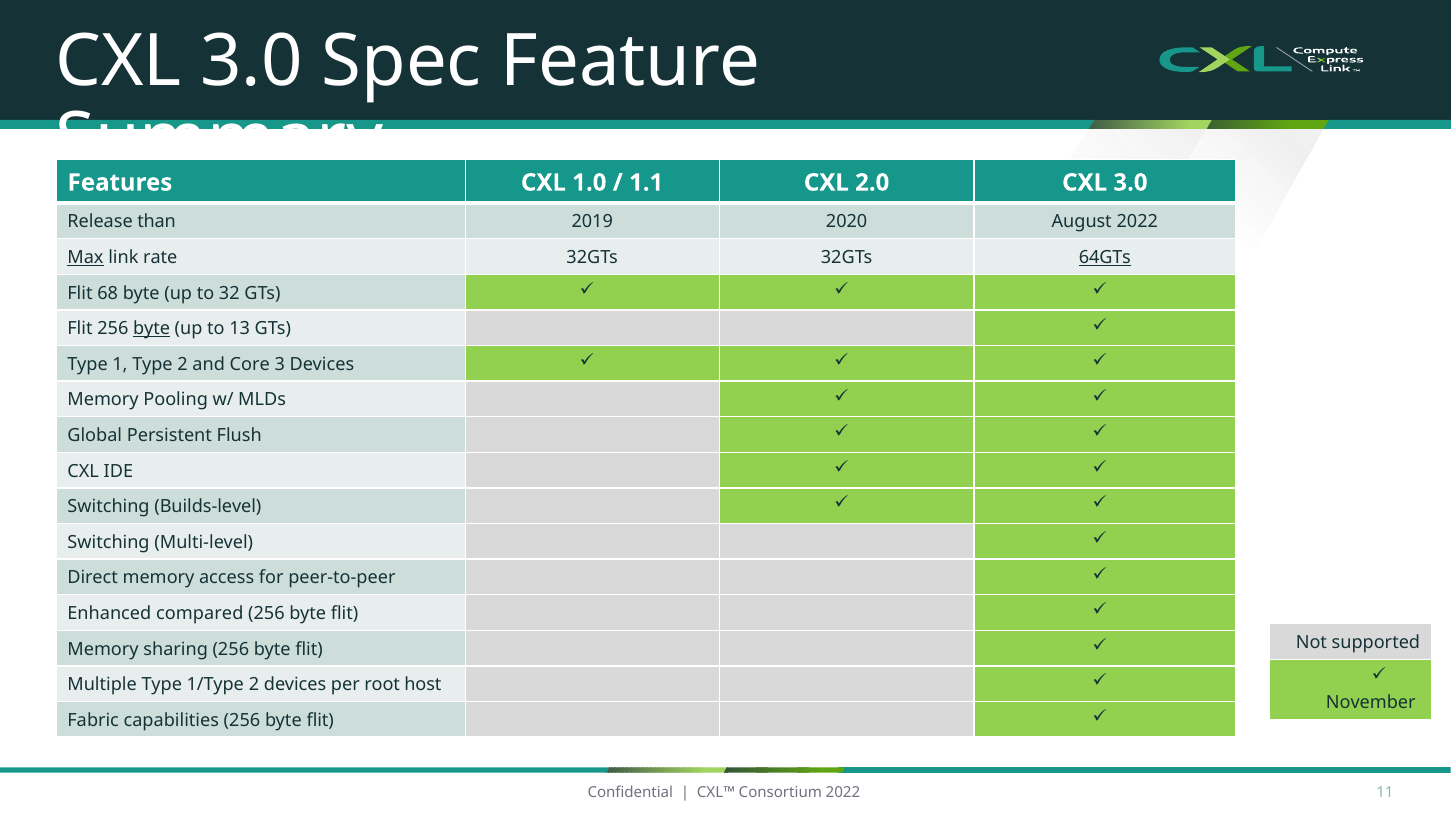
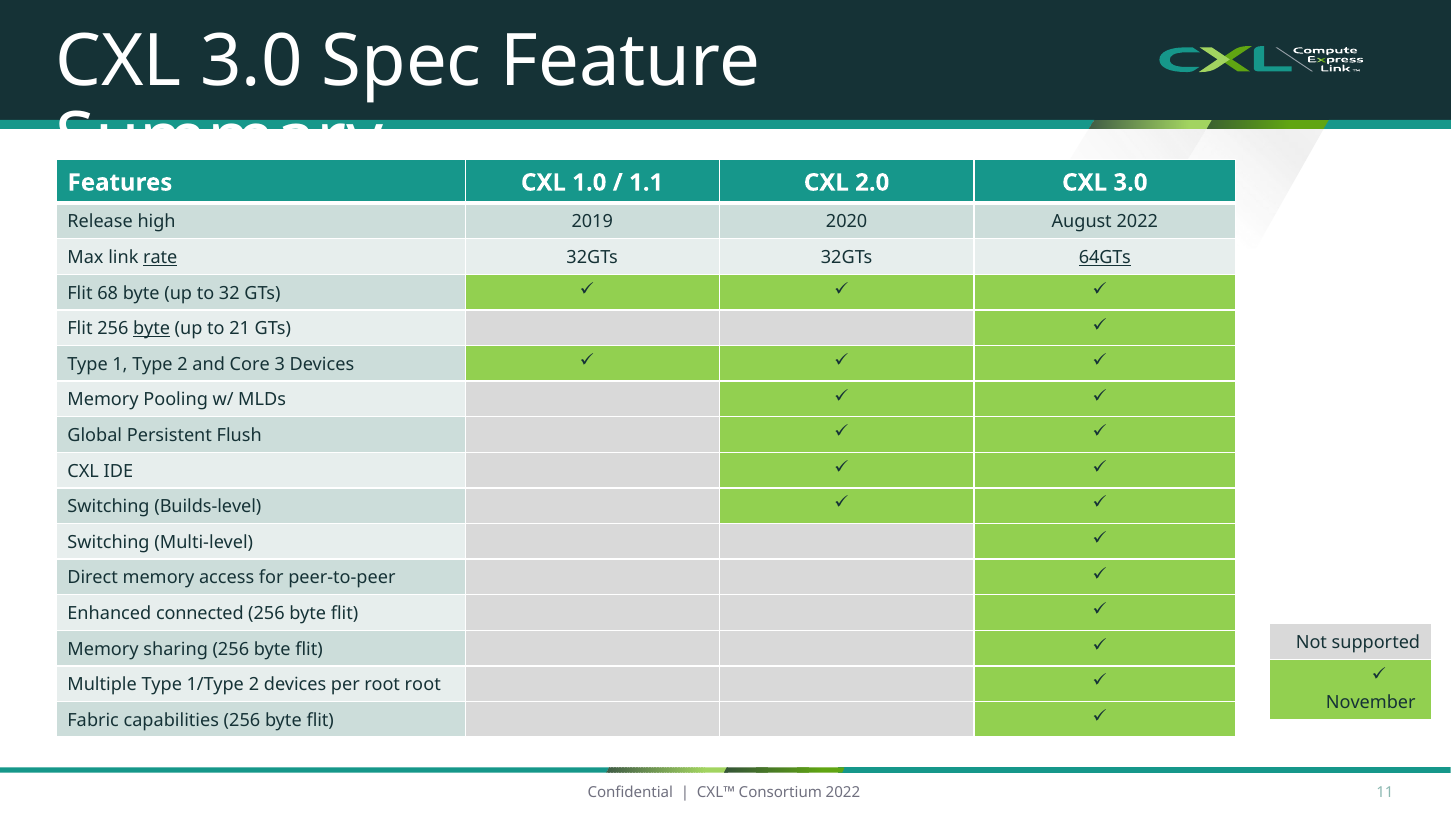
than: than -> high
Max underline: present -> none
rate underline: none -> present
13: 13 -> 21
compared: compared -> connected
root host: host -> root
